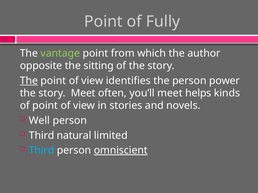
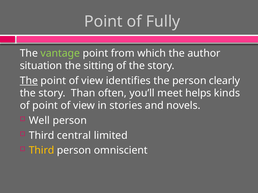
opposite: opposite -> situation
power: power -> clearly
story Meet: Meet -> Than
natural: natural -> central
Third at (42, 151) colour: light blue -> yellow
omniscient underline: present -> none
